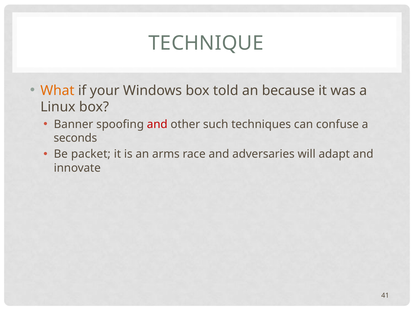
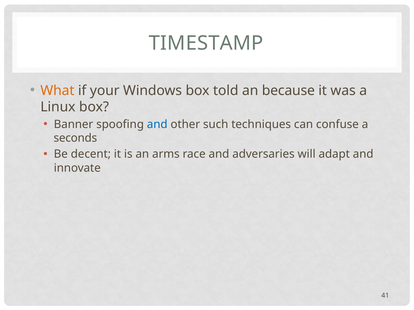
TECHNIQUE: TECHNIQUE -> TIMESTAMP
and at (157, 125) colour: red -> blue
packet: packet -> decent
